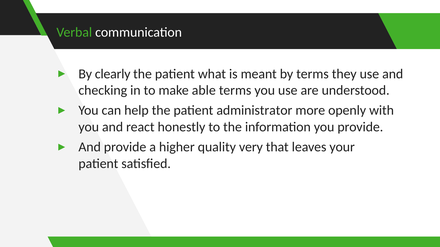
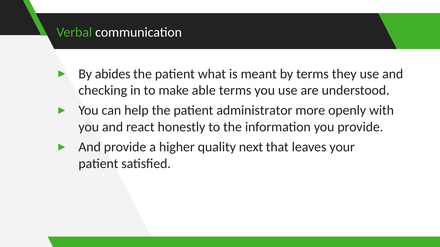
clearly: clearly -> abides
very: very -> next
